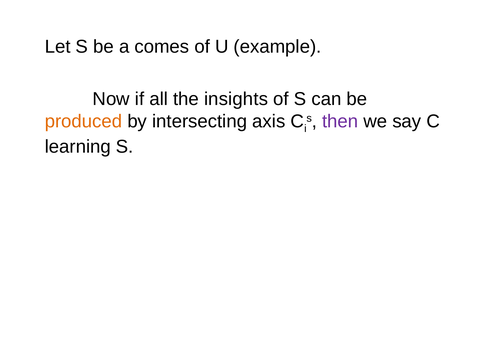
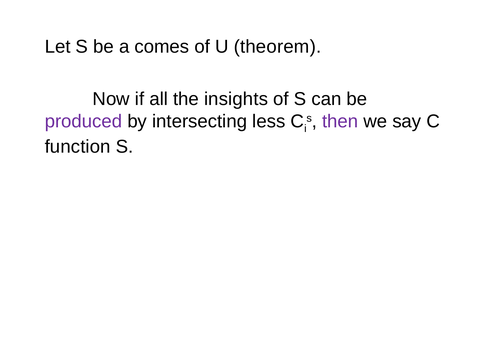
example: example -> theorem
produced colour: orange -> purple
axis: axis -> less
learning: learning -> function
